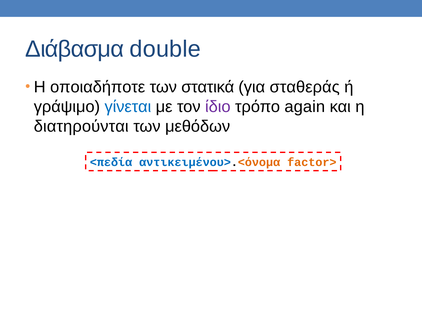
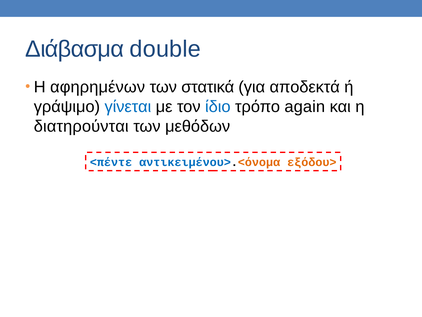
οποιαδήποτε: οποιαδήποτε -> αφηρημένων
σταθεράς: σταθεράς -> αποδεκτά
ίδιο colour: purple -> blue
<πεδία: <πεδία -> <πέντε
factor>: factor> -> εξόδου>
